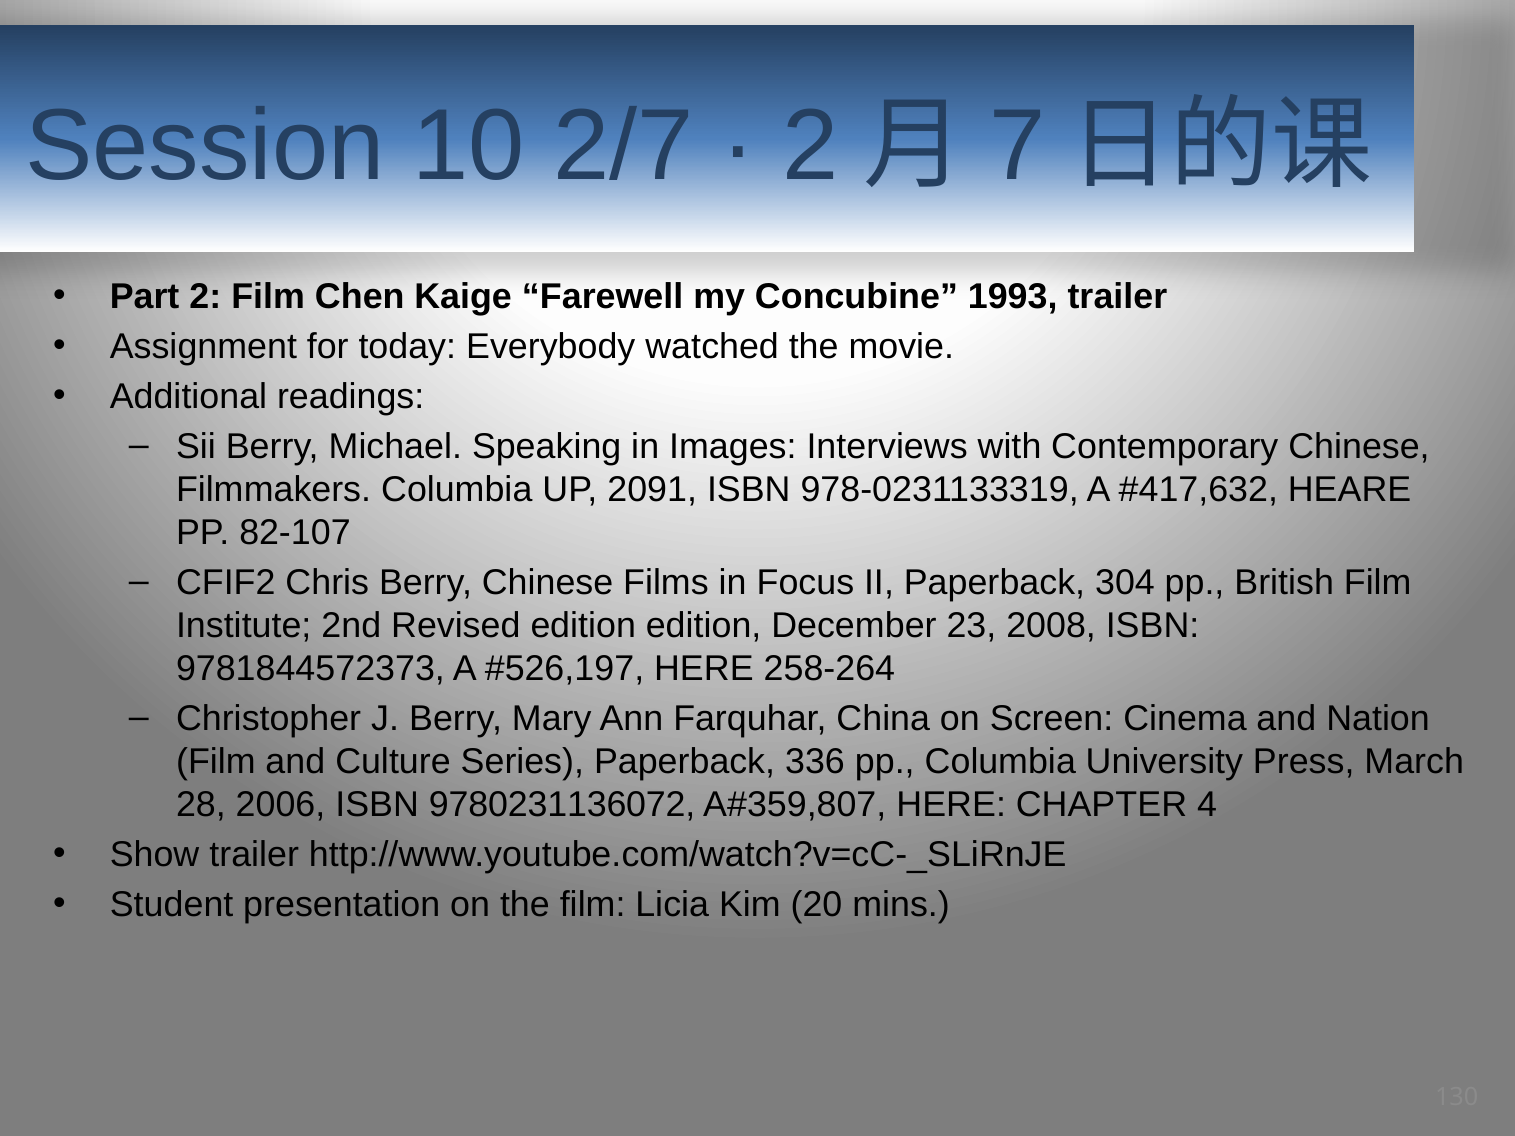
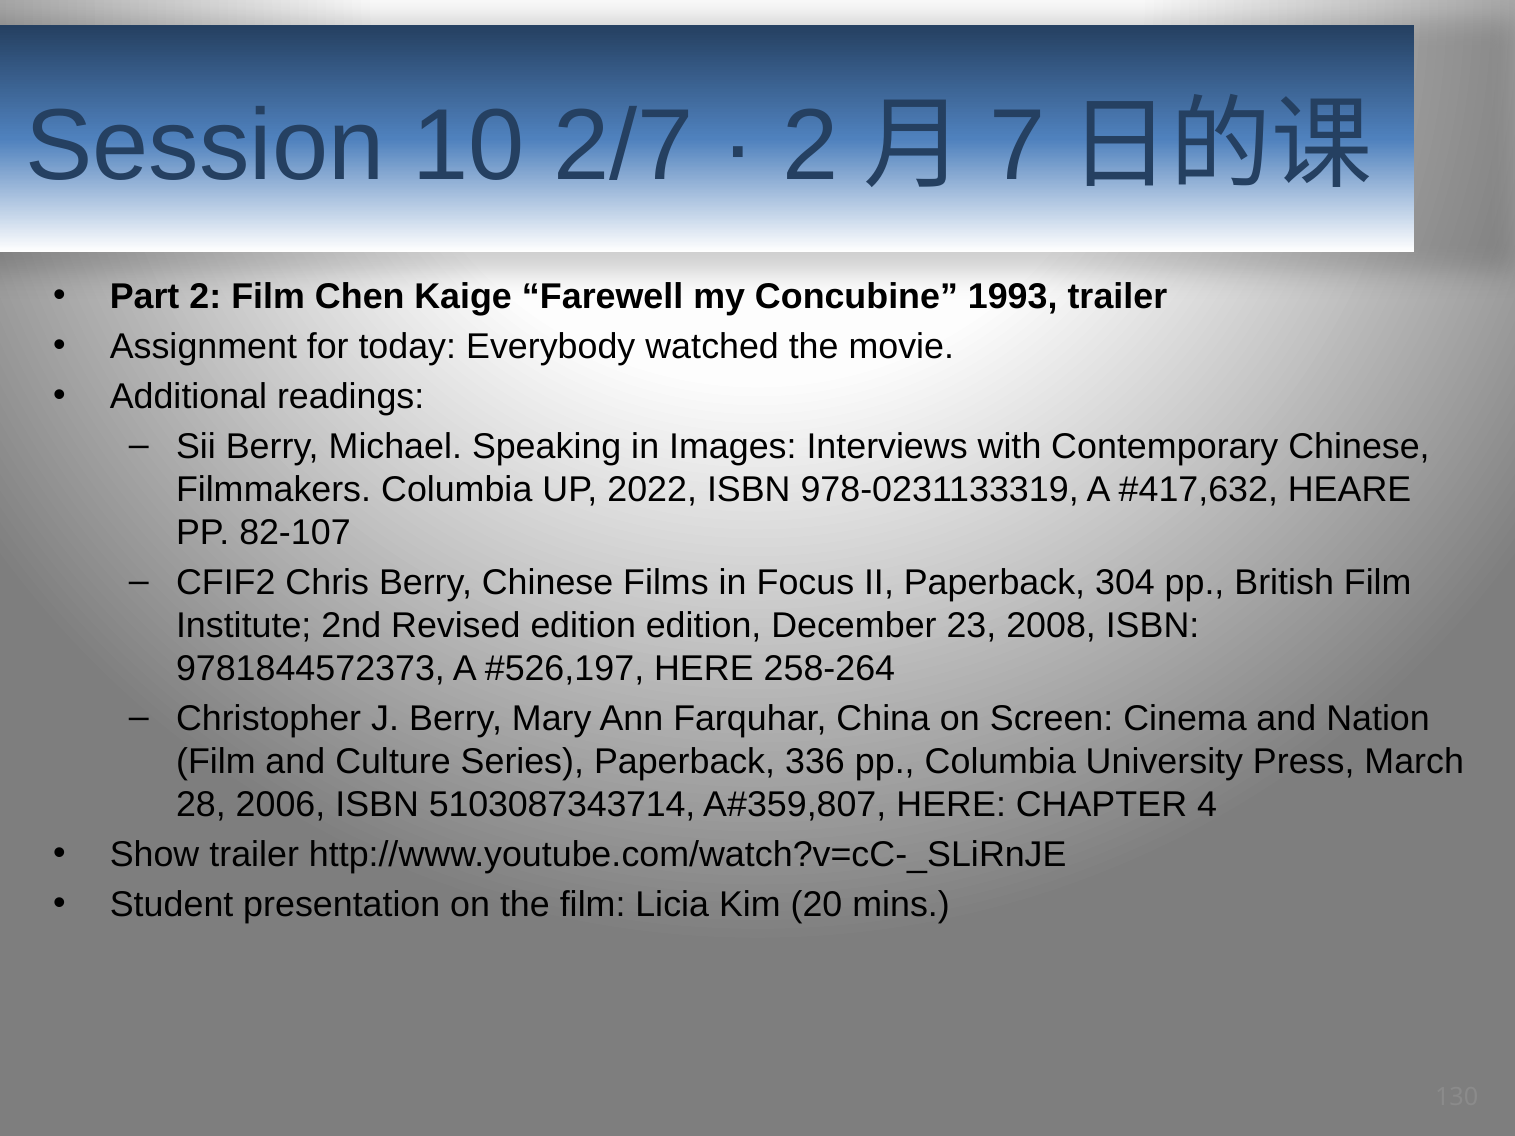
2091: 2091 -> 2022
9780231136072: 9780231136072 -> 5103087343714
